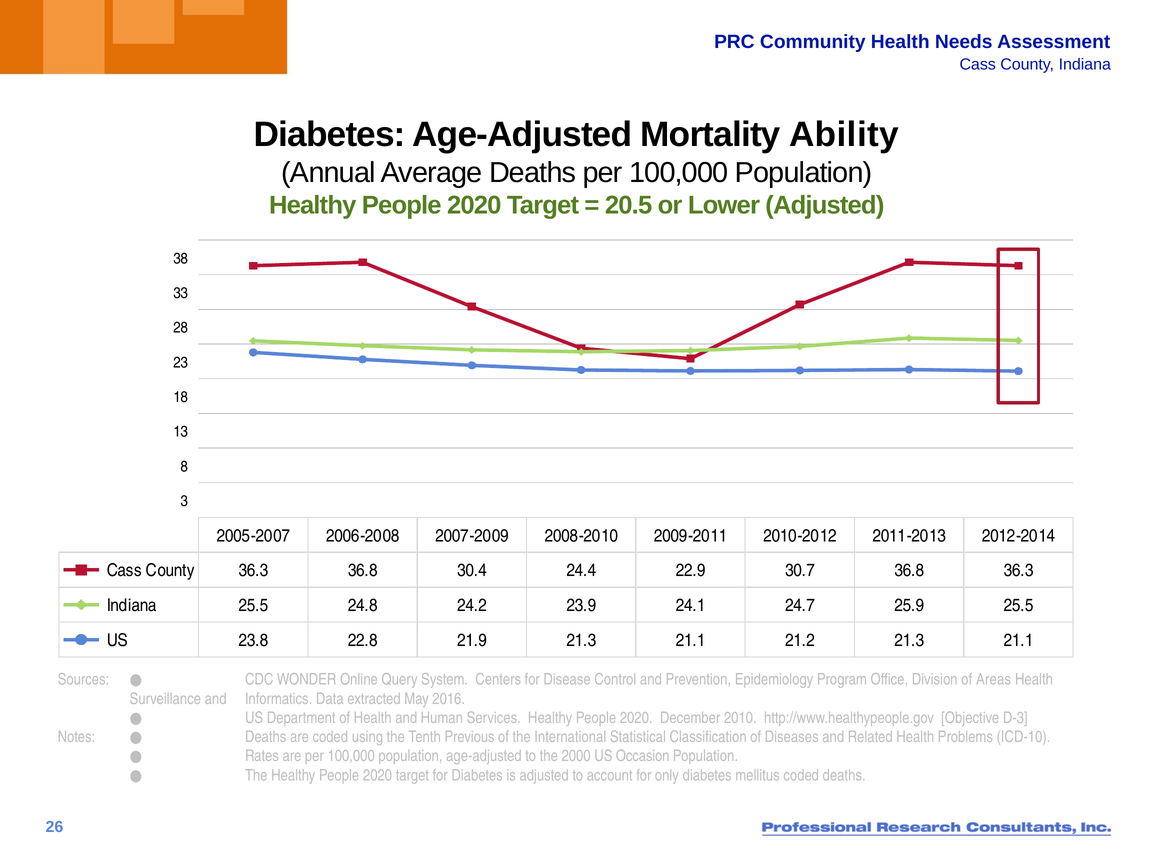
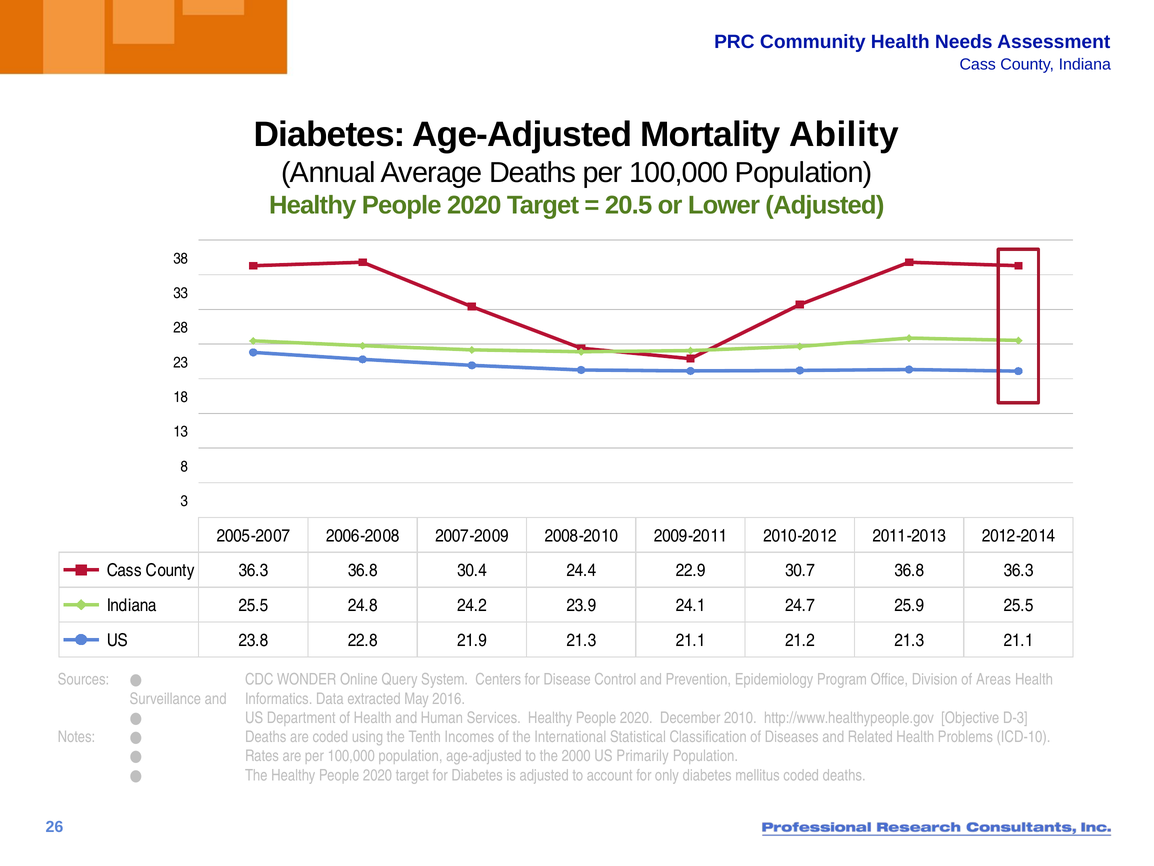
Previous: Previous -> Incomes
Occasion: Occasion -> Primarily
